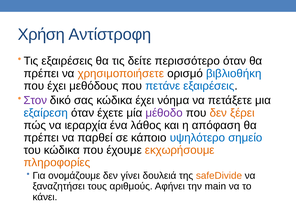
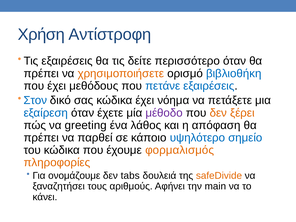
Στον colour: purple -> blue
ιεραρχία: ιεραρχία -> greeting
εκχωρήσουμε: εκχωρήσουμε -> φορμαλισμός
γίνει: γίνει -> tabs
